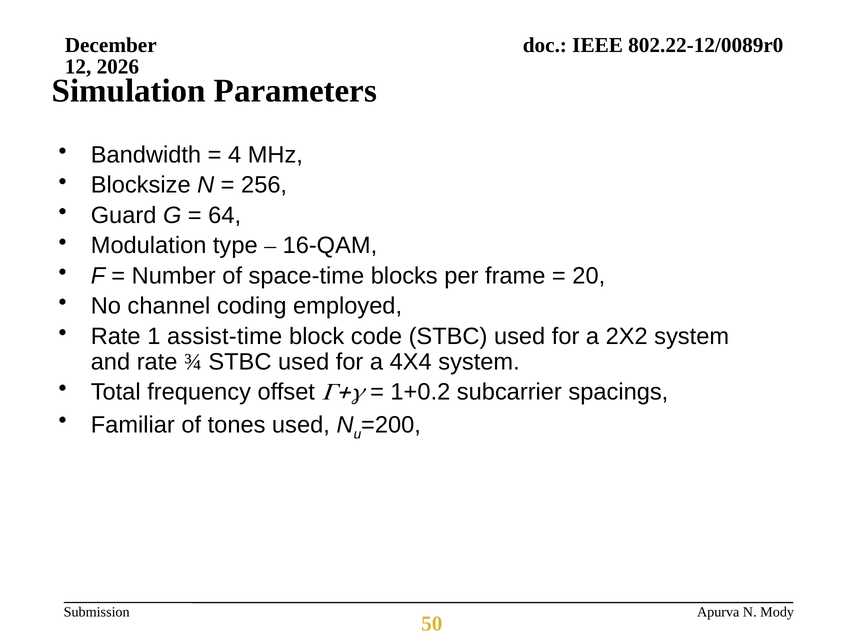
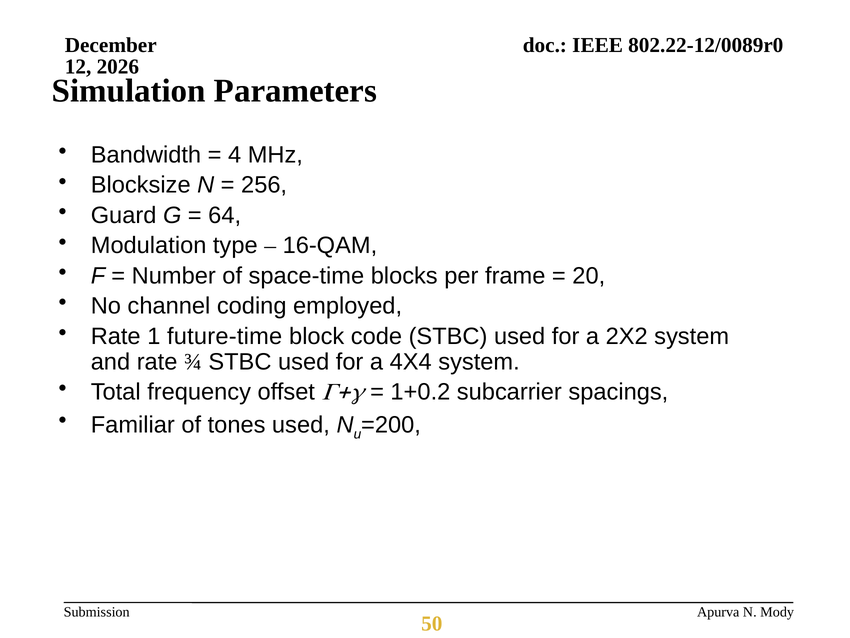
assist-time: assist-time -> future-time
